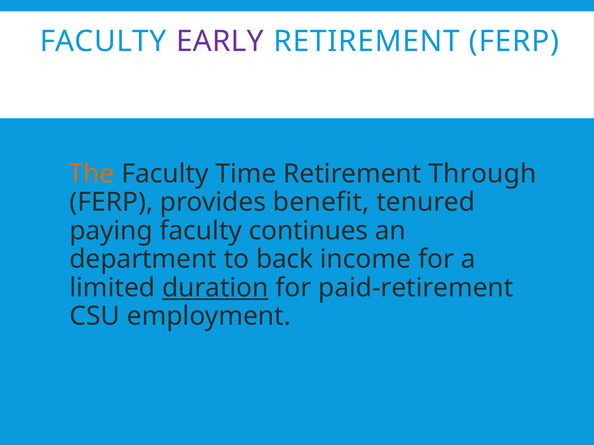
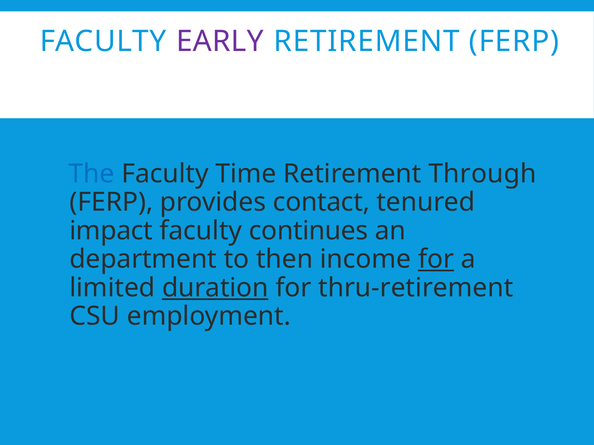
The colour: orange -> blue
benefit: benefit -> contact
paying: paying -> impact
back: back -> then
for at (436, 259) underline: none -> present
paid-retirement: paid-retirement -> thru-retirement
